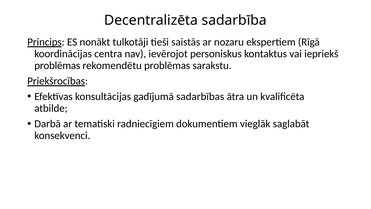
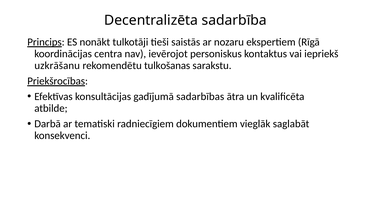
problēmas at (57, 65): problēmas -> uzkrāšanu
rekomendētu problēmas: problēmas -> tulkošanas
